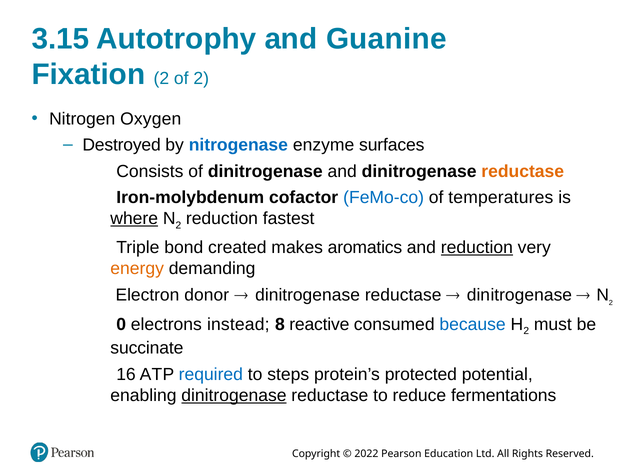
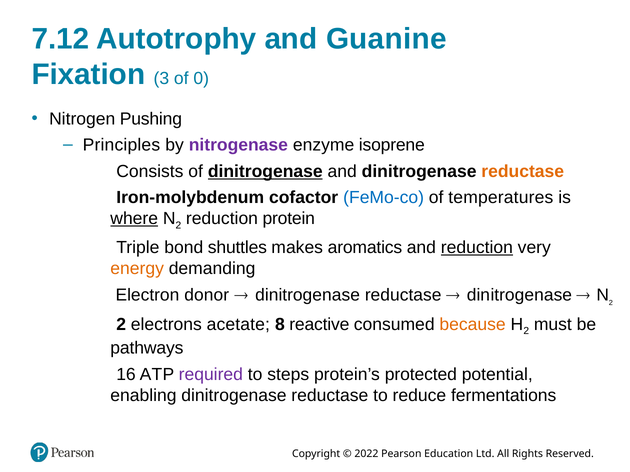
3.15: 3.15 -> 7.12
Fixation 2: 2 -> 3
of 2: 2 -> 0
Oxygen: Oxygen -> Pushing
Destroyed: Destroyed -> Principles
nitrogenase colour: blue -> purple
surfaces: surfaces -> isoprene
dinitrogenase at (265, 171) underline: none -> present
fastest: fastest -> protein
created: created -> shuttles
0 at (121, 325): 0 -> 2
instead: instead -> acetate
because colour: blue -> orange
succinate: succinate -> pathways
required colour: blue -> purple
dinitrogenase at (234, 396) underline: present -> none
